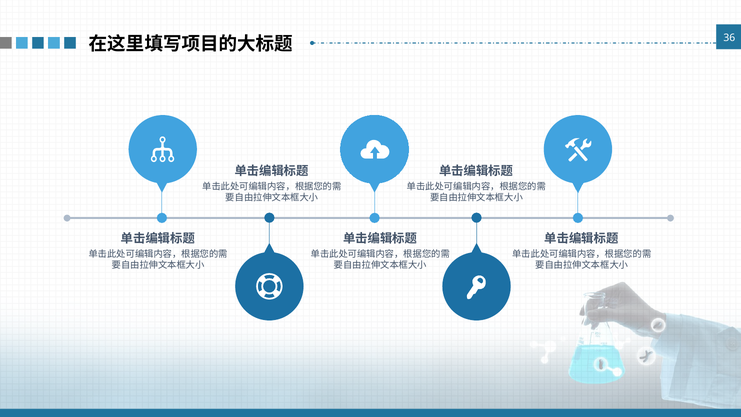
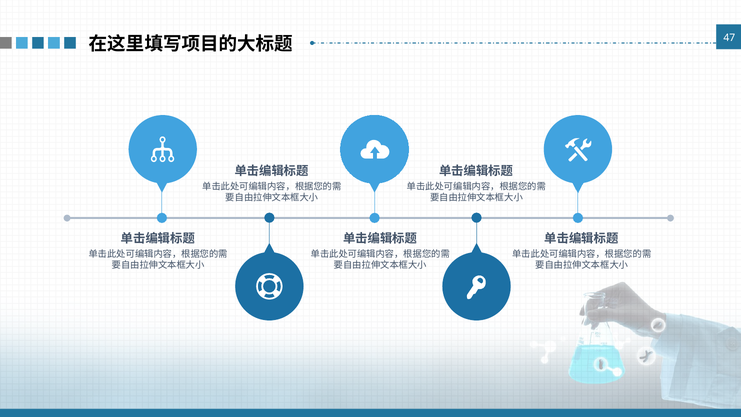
36: 36 -> 47
